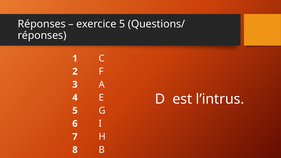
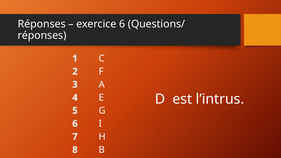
exercice 5: 5 -> 6
